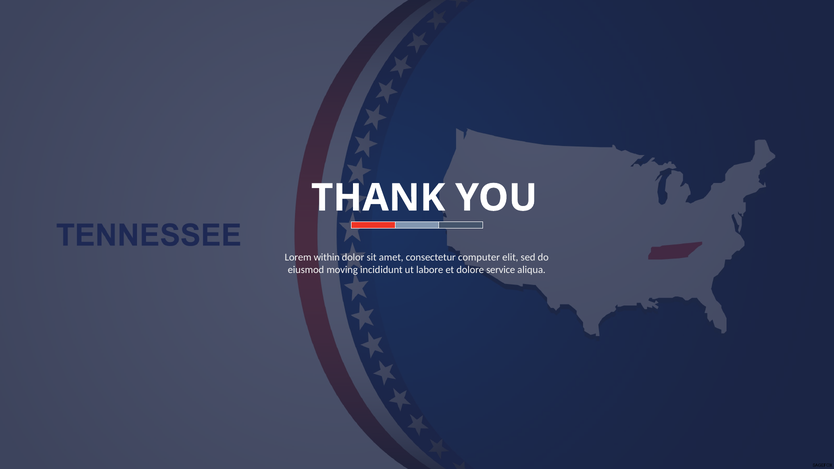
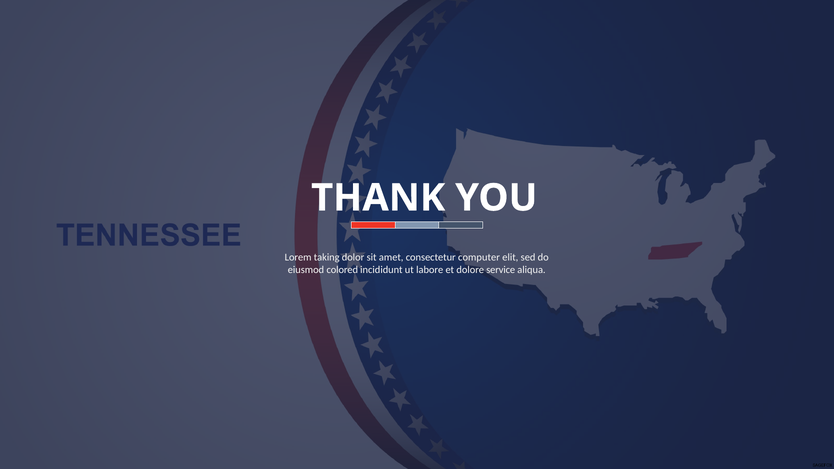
within: within -> taking
moving: moving -> colored
